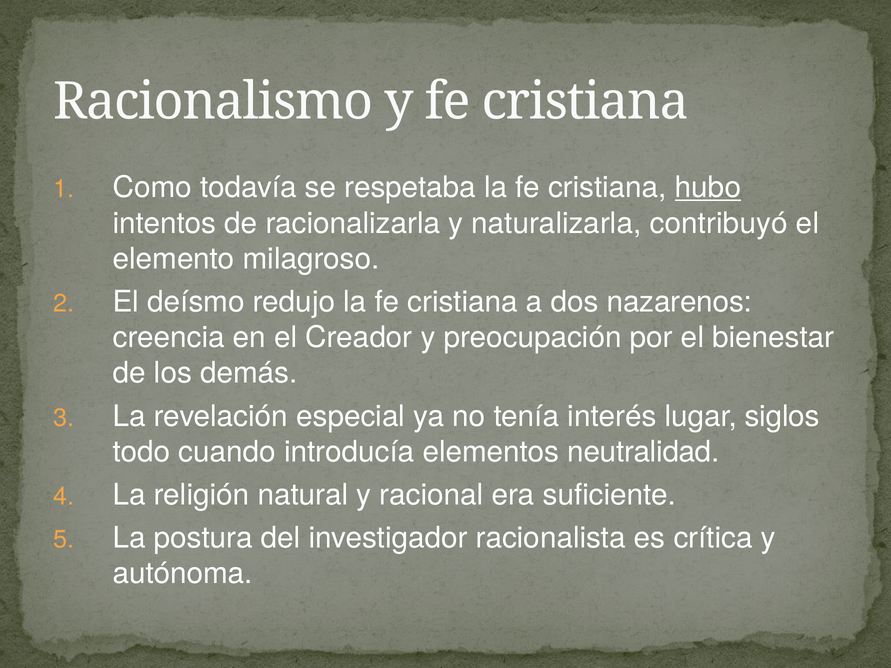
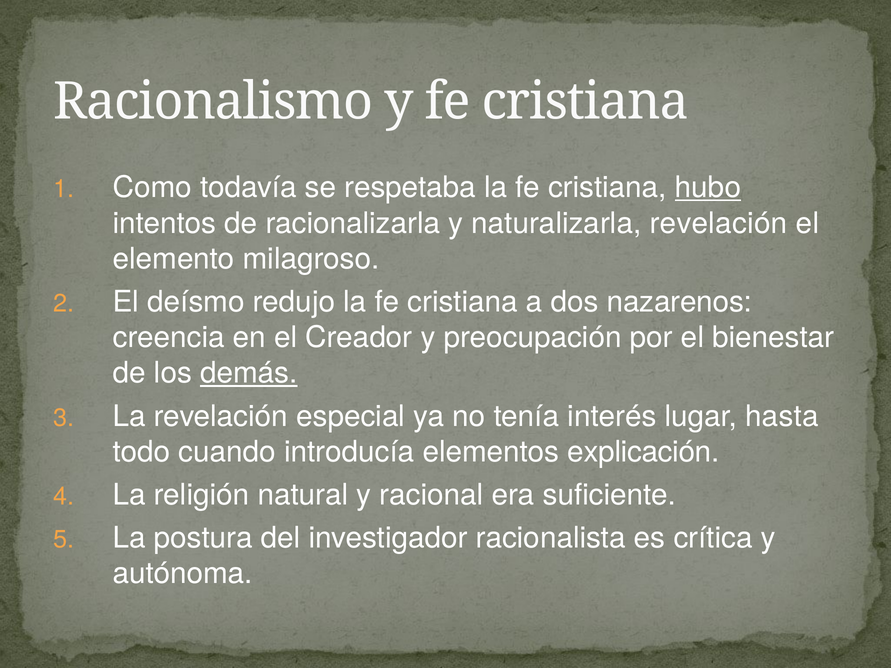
naturalizarla contribuyó: contribuyó -> revelación
demás underline: none -> present
siglos: siglos -> hasta
neutralidad: neutralidad -> explicación
